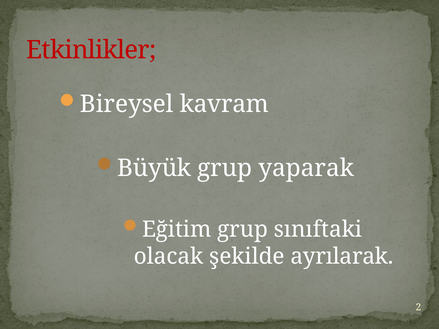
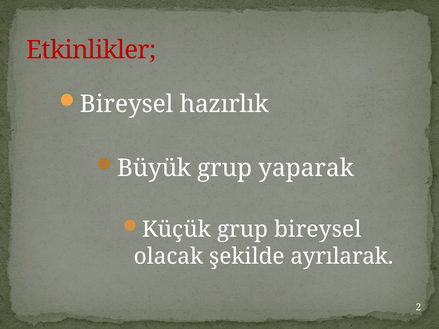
kavram: kavram -> hazırlık
Eğitim: Eğitim -> Küçük
grup sınıftaki: sınıftaki -> bireysel
